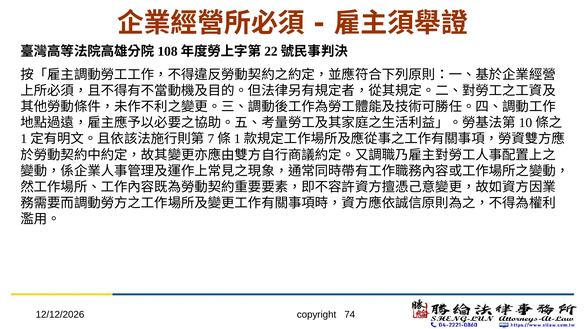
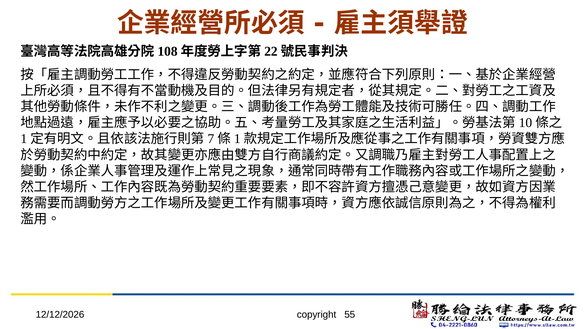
74: 74 -> 55
